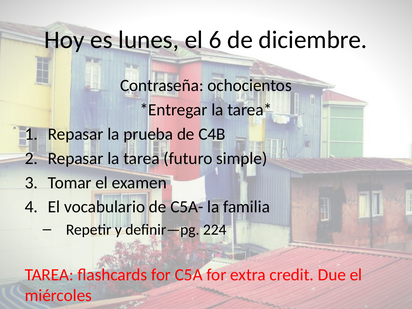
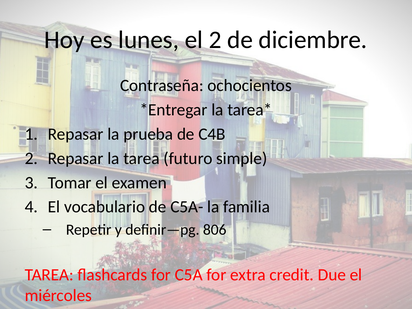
el 6: 6 -> 2
224: 224 -> 806
